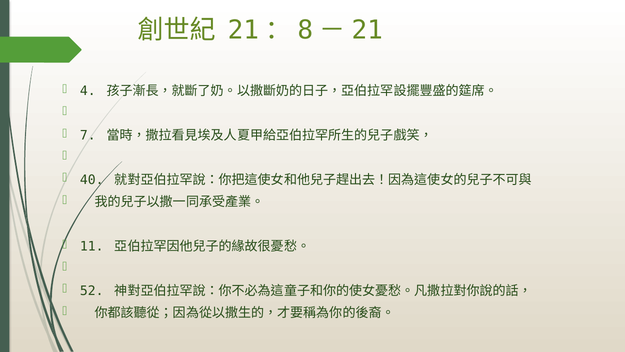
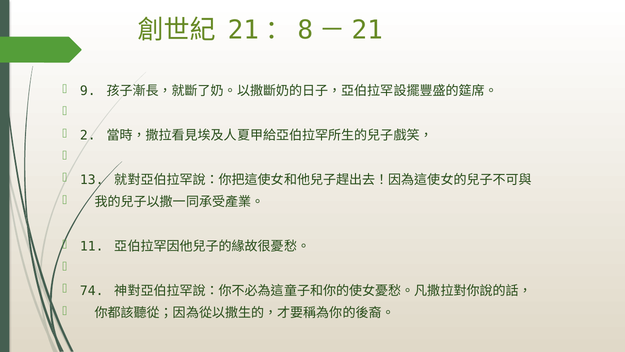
4: 4 -> 9
7: 7 -> 2
40: 40 -> 13
52: 52 -> 74
